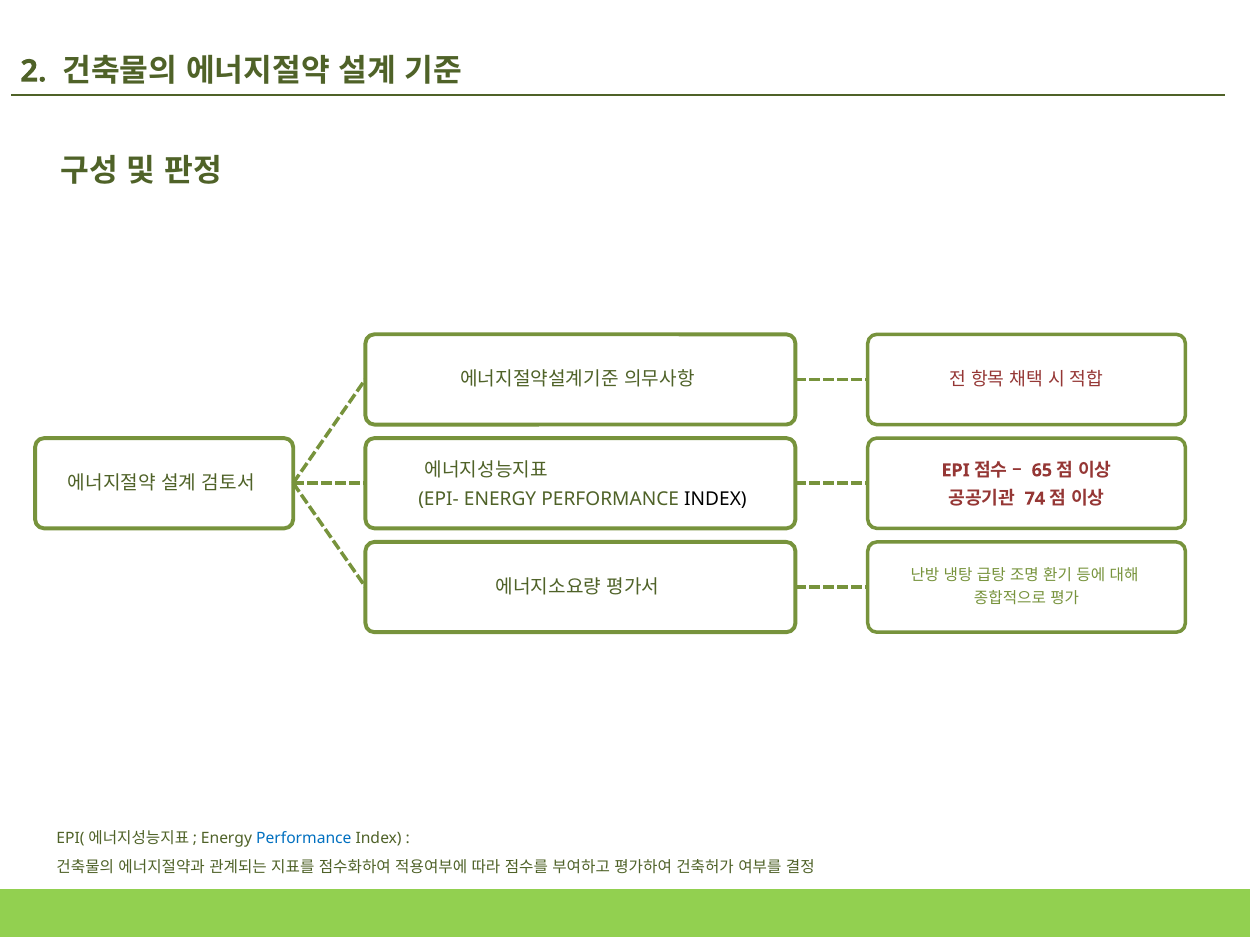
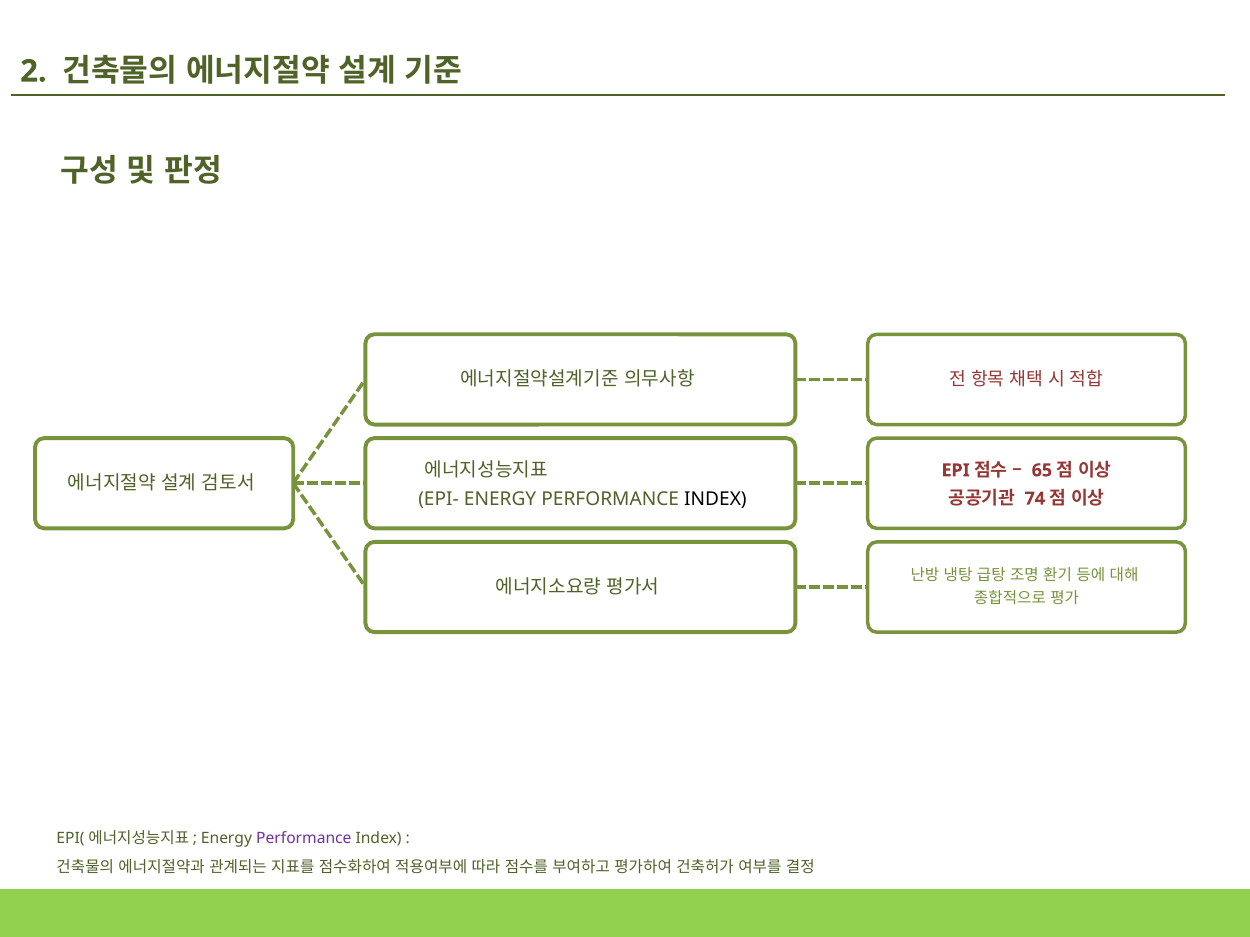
Performance at (304, 839) colour: blue -> purple
